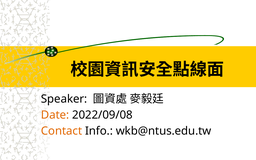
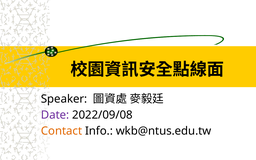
Date colour: orange -> purple
